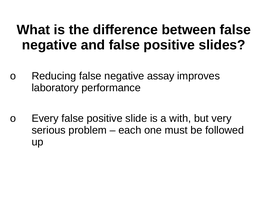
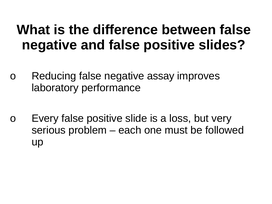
with: with -> loss
